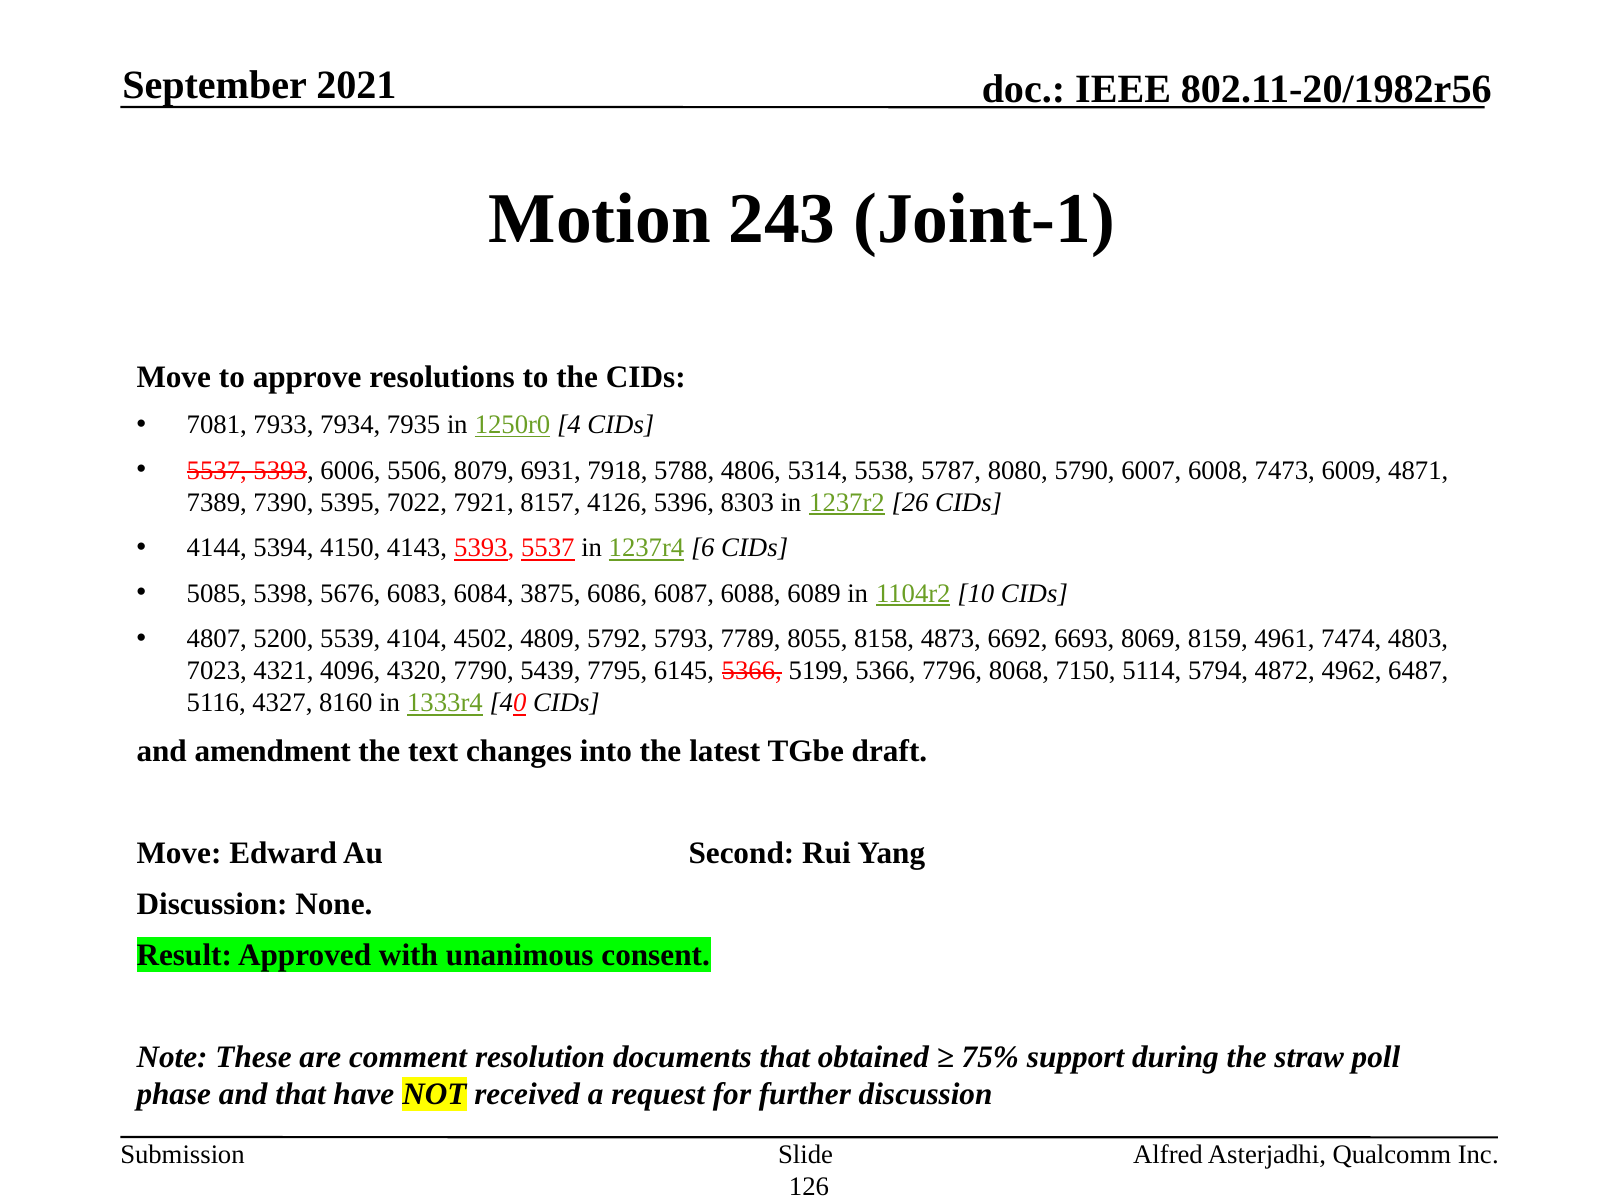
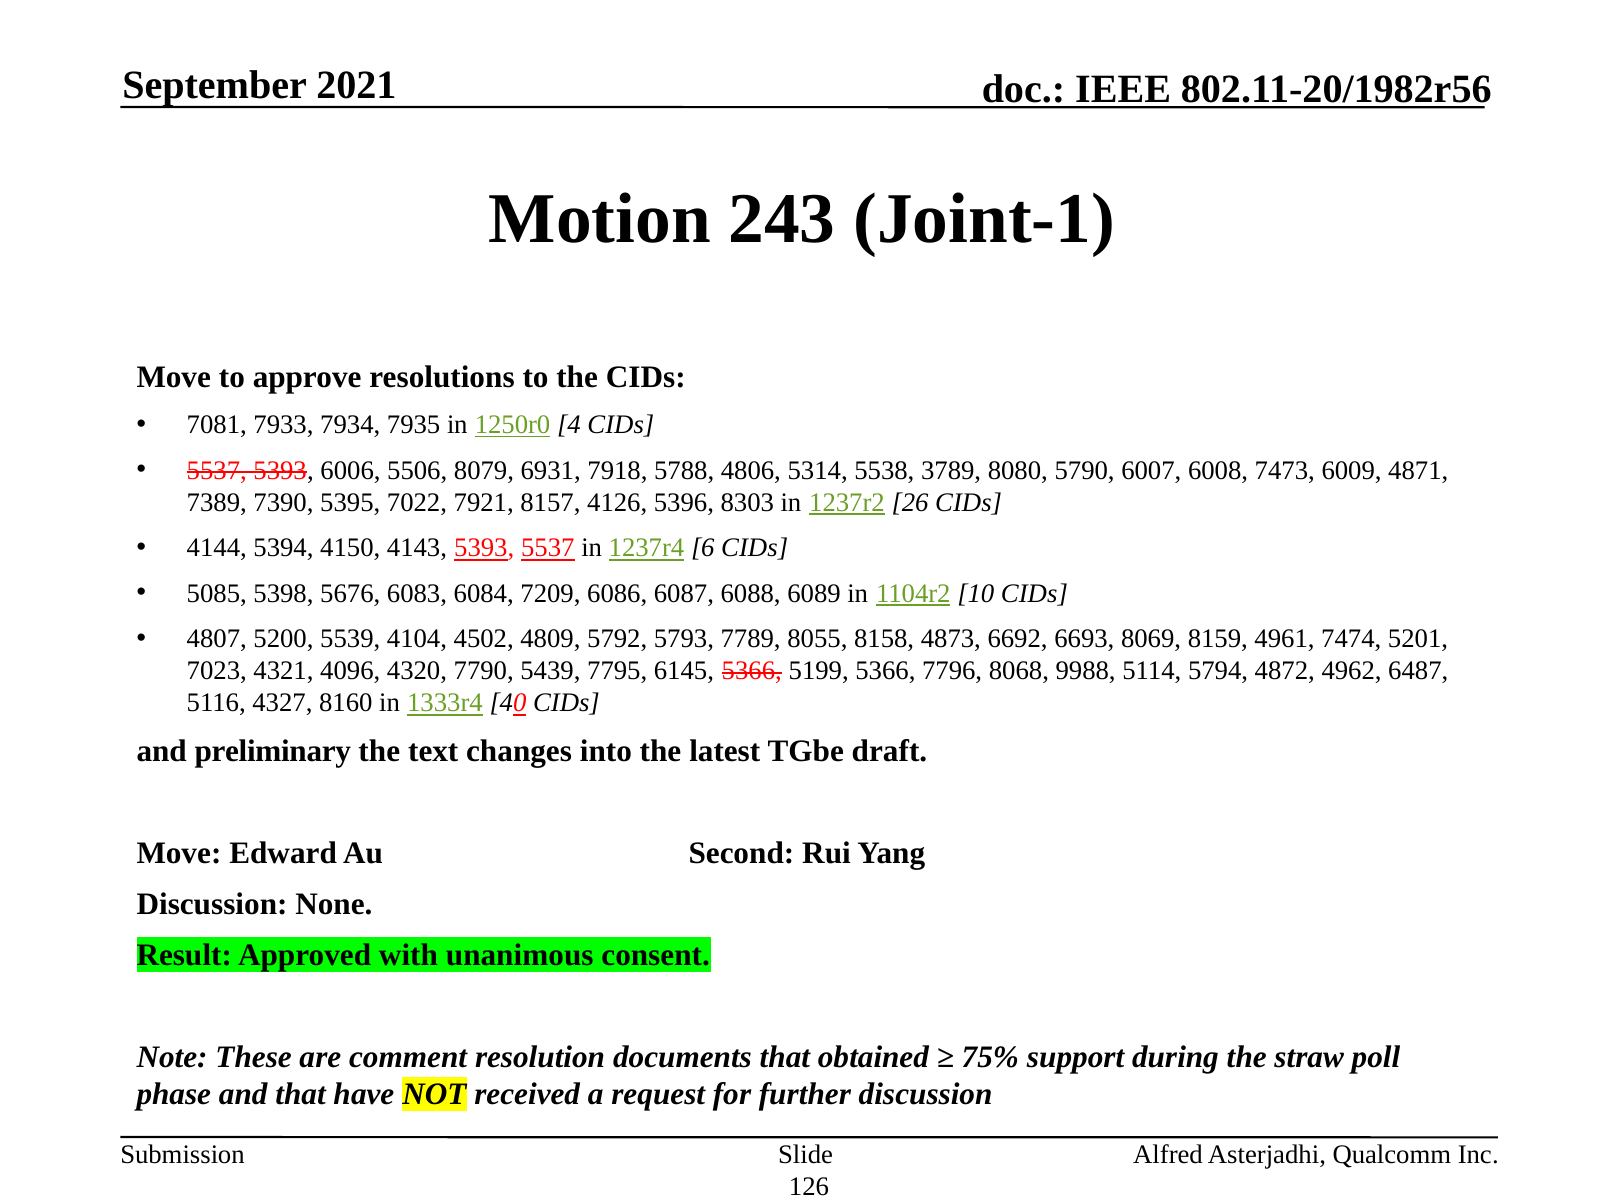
5787: 5787 -> 3789
3875: 3875 -> 7209
4803: 4803 -> 5201
7150: 7150 -> 9988
amendment: amendment -> preliminary
